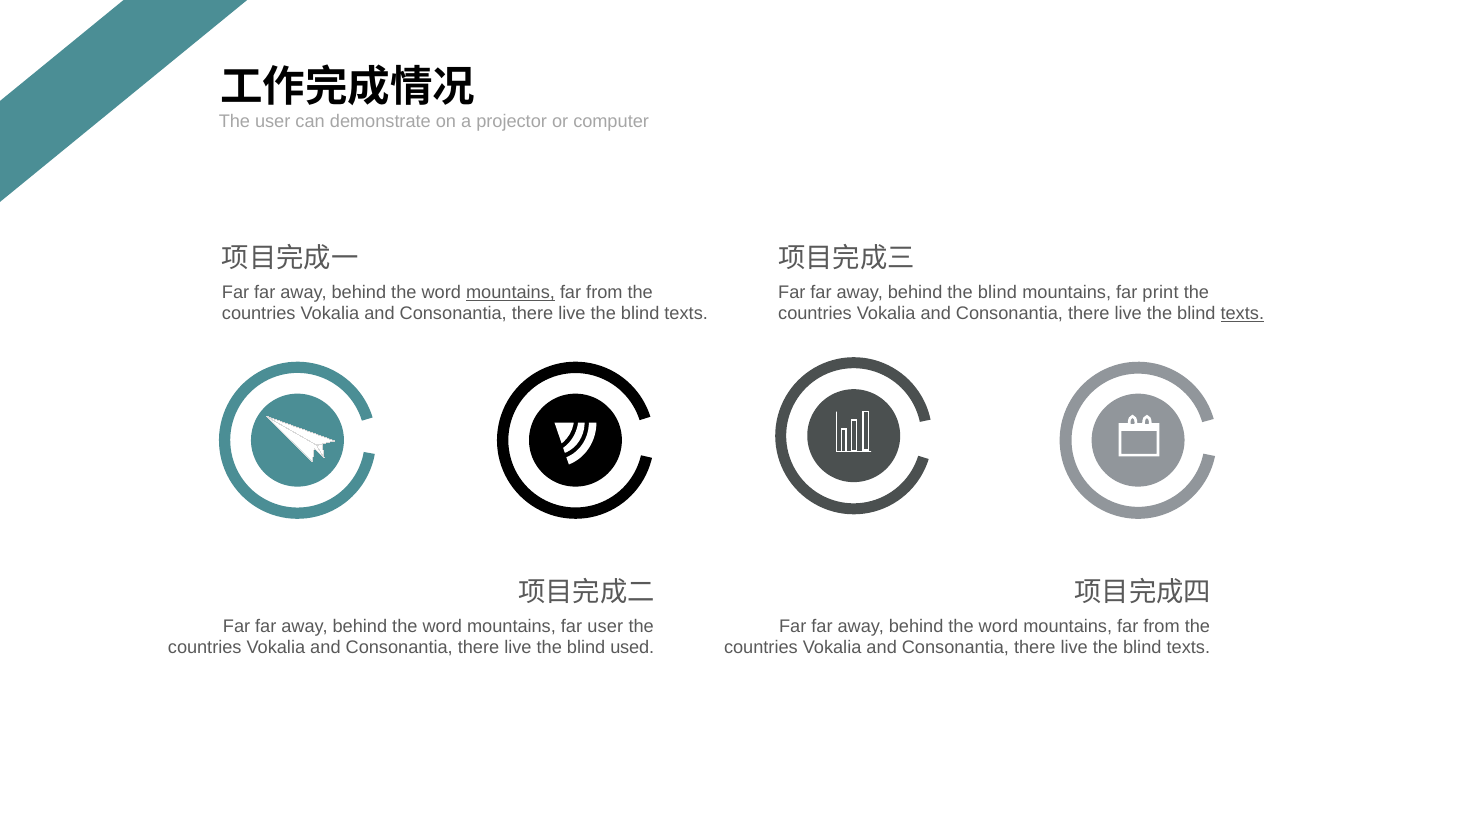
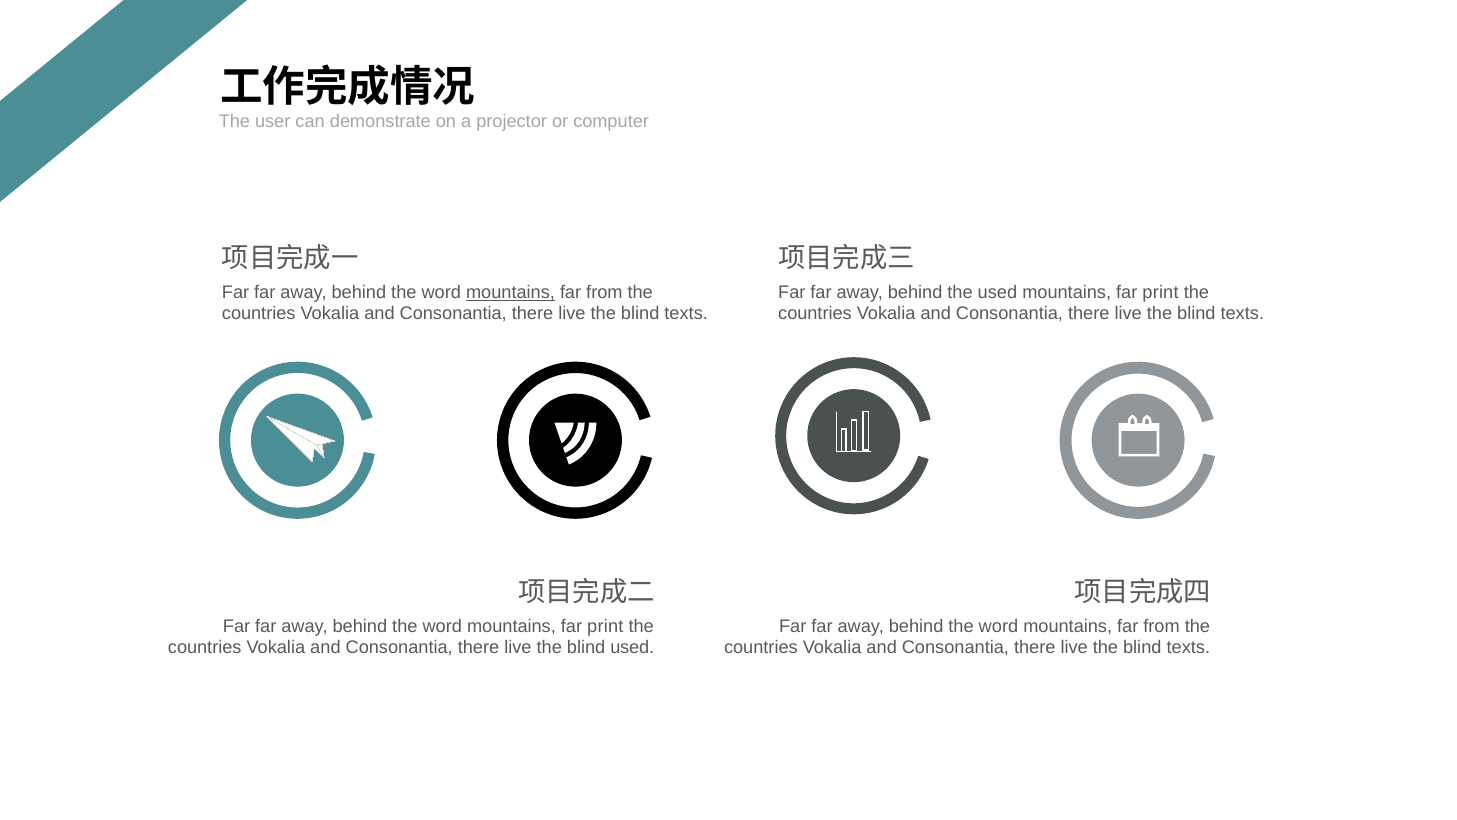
behind the blind: blind -> used
texts at (1242, 313) underline: present -> none
word mountains far user: user -> print
